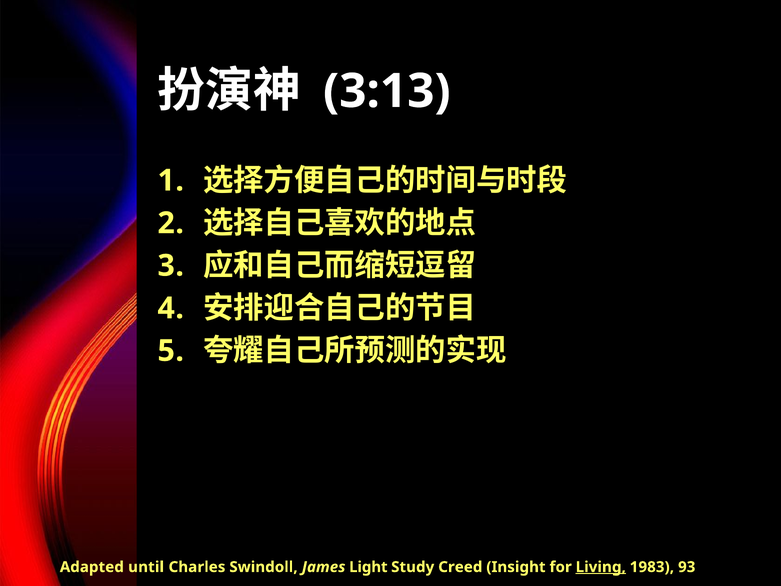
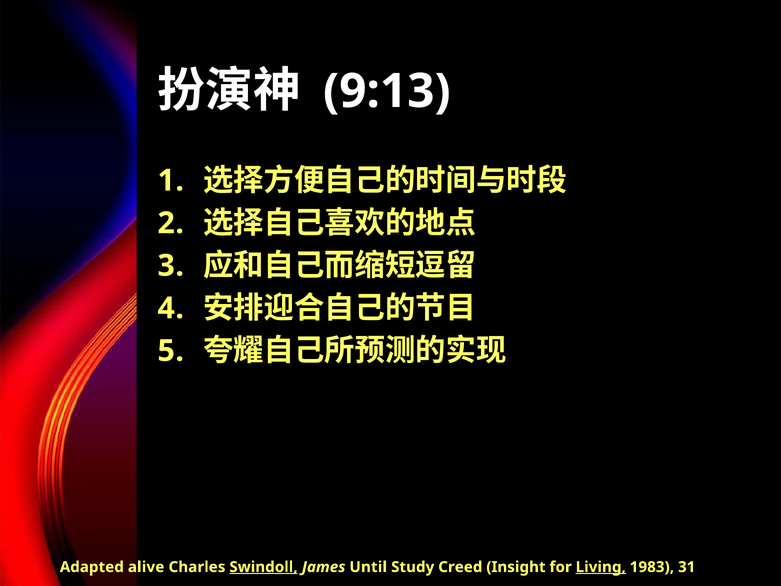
3:13: 3:13 -> 9:13
until: until -> alive
Swindoll underline: none -> present
Light: Light -> Until
93: 93 -> 31
